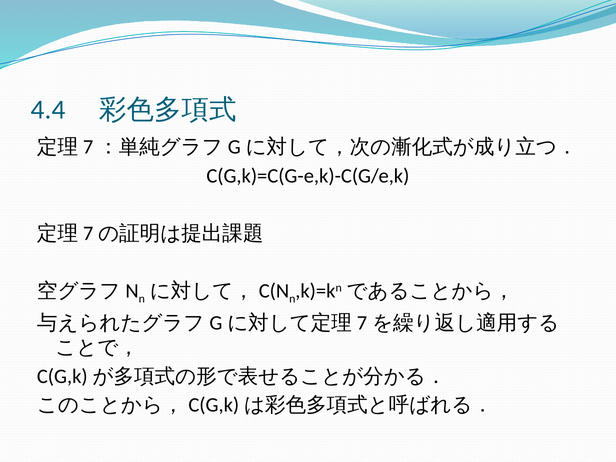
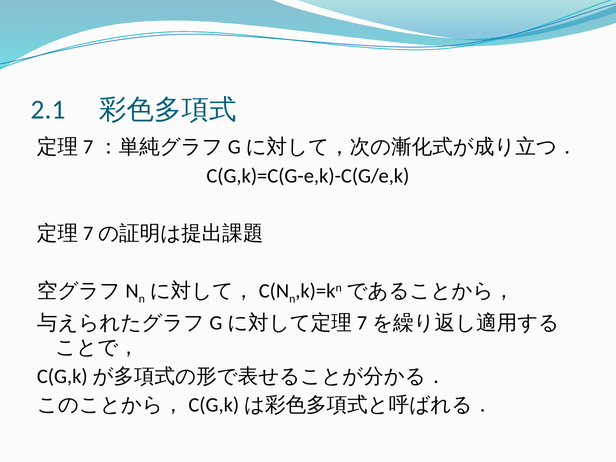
4.4: 4.4 -> 2.1
